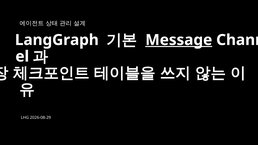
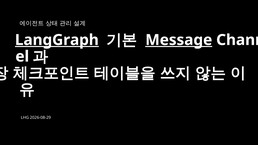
LangGraph underline: none -> present
